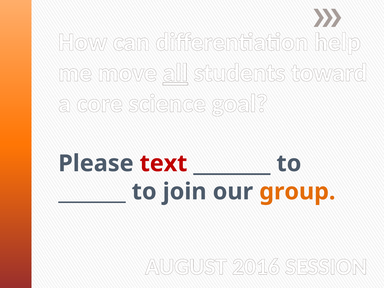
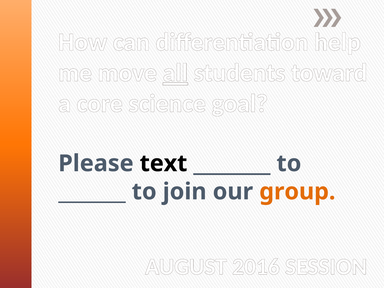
text colour: red -> black
